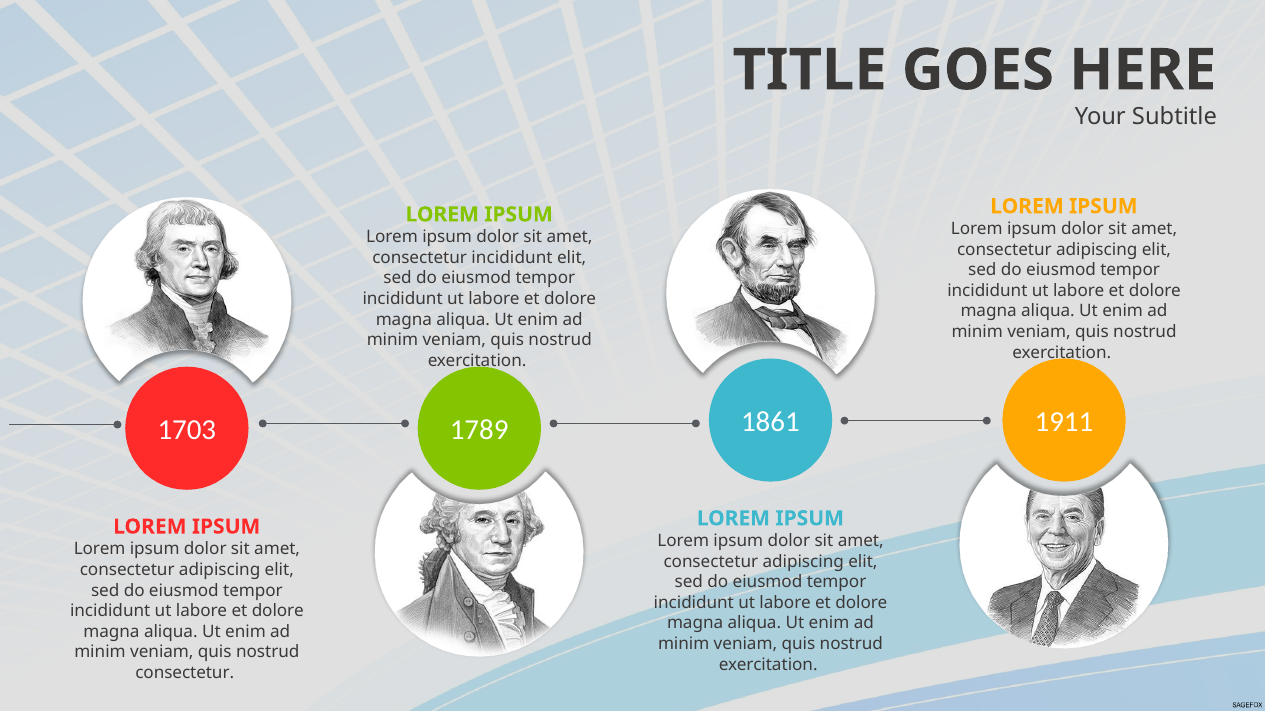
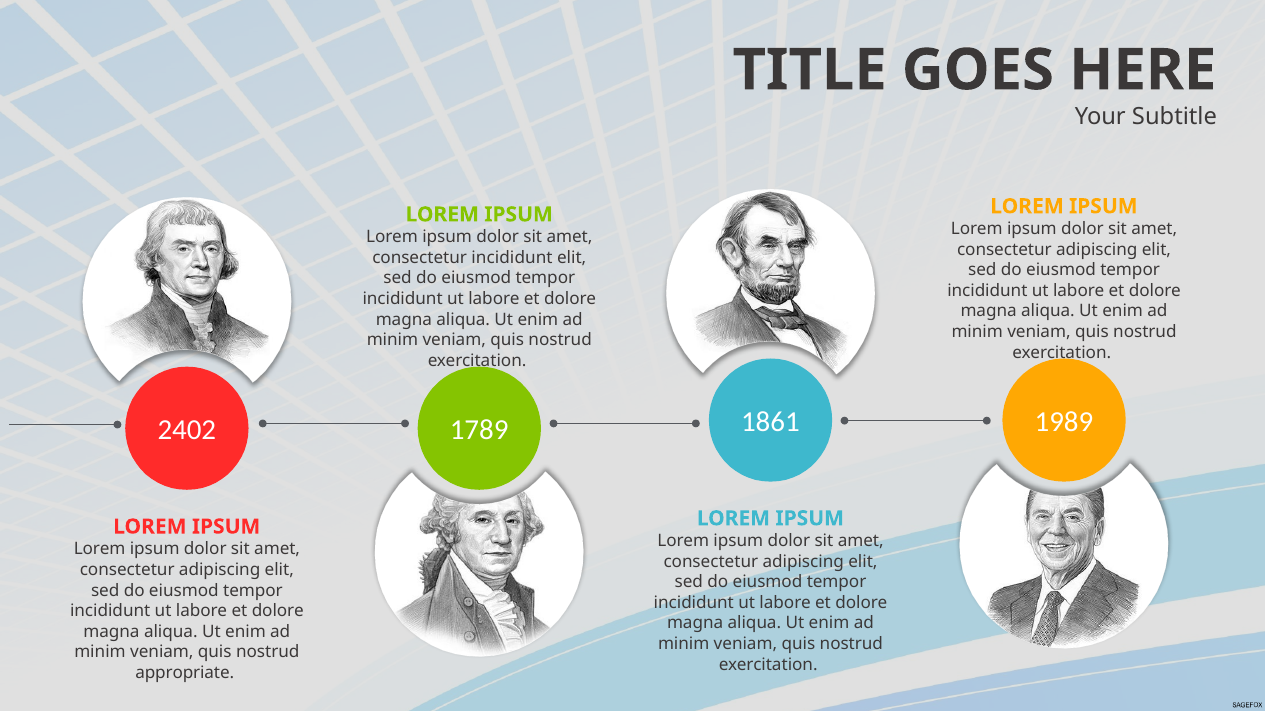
1911: 1911 -> 1989
1703: 1703 -> 2402
consectetur at (185, 673): consectetur -> appropriate
